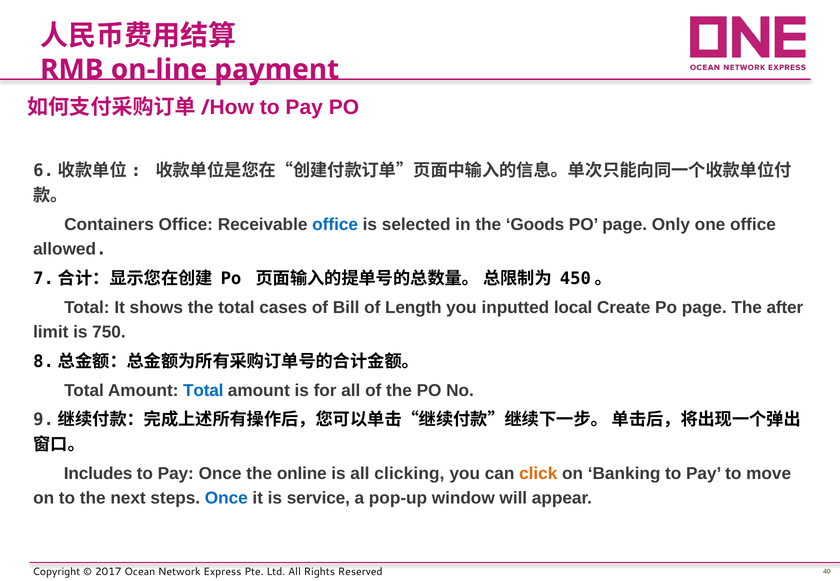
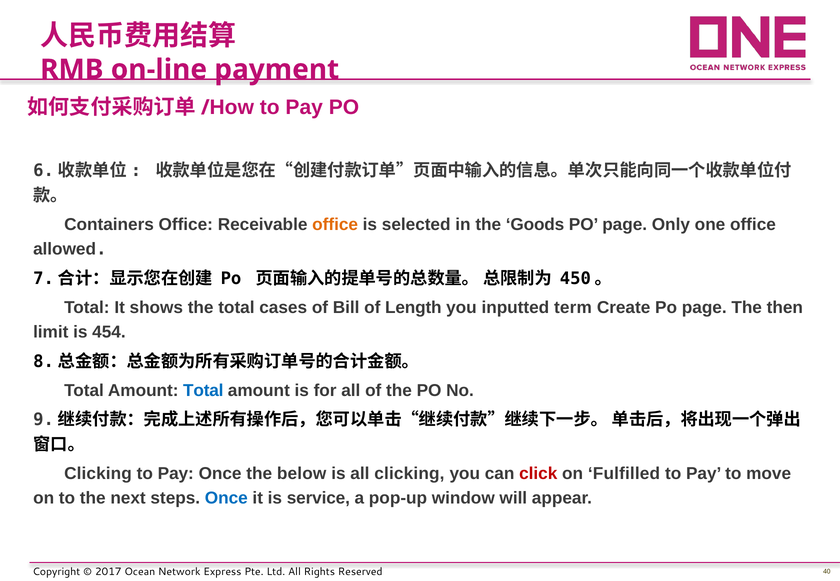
office at (335, 225) colour: blue -> orange
local: local -> term
after: after -> then
750: 750 -> 454
Includes at (98, 474): Includes -> Clicking
online: online -> below
click colour: orange -> red
Banking: Banking -> Fulfilled
